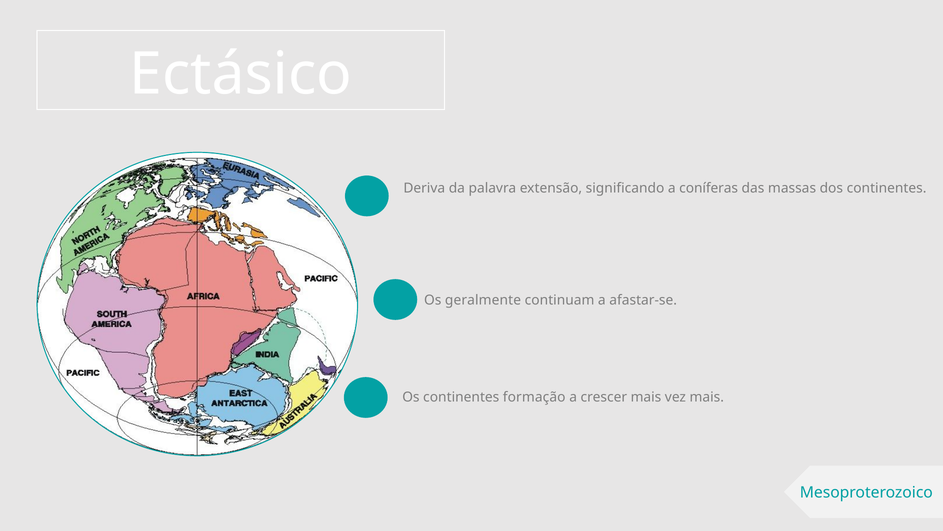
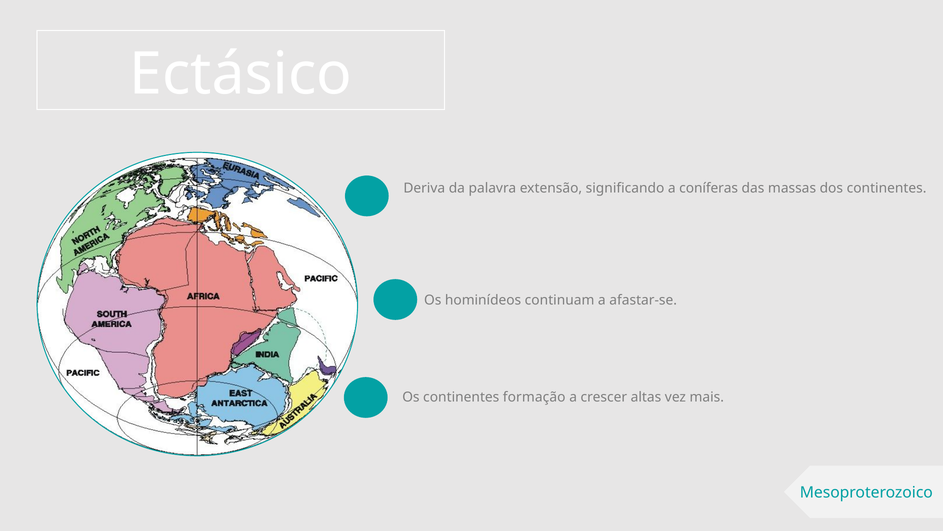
geralmente: geralmente -> hominídeos
crescer mais: mais -> altas
